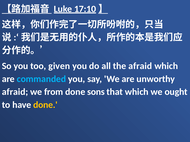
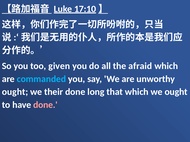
afraid at (15, 92): afraid -> ought
from: from -> their
sons: sons -> long
done at (45, 105) colour: yellow -> pink
